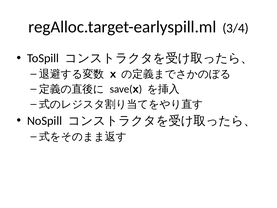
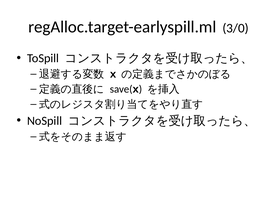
3/4: 3/4 -> 3/0
